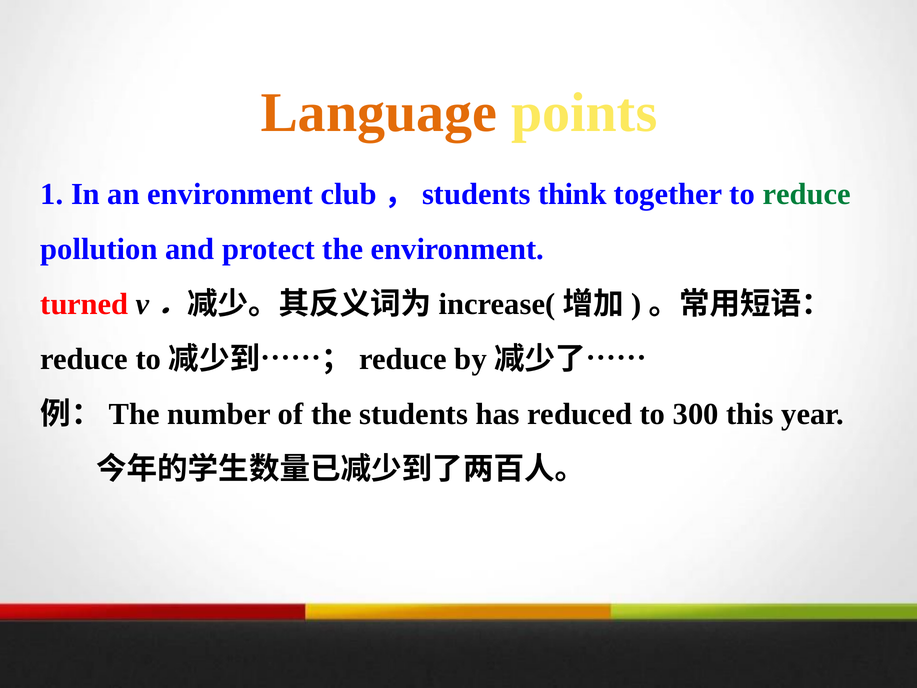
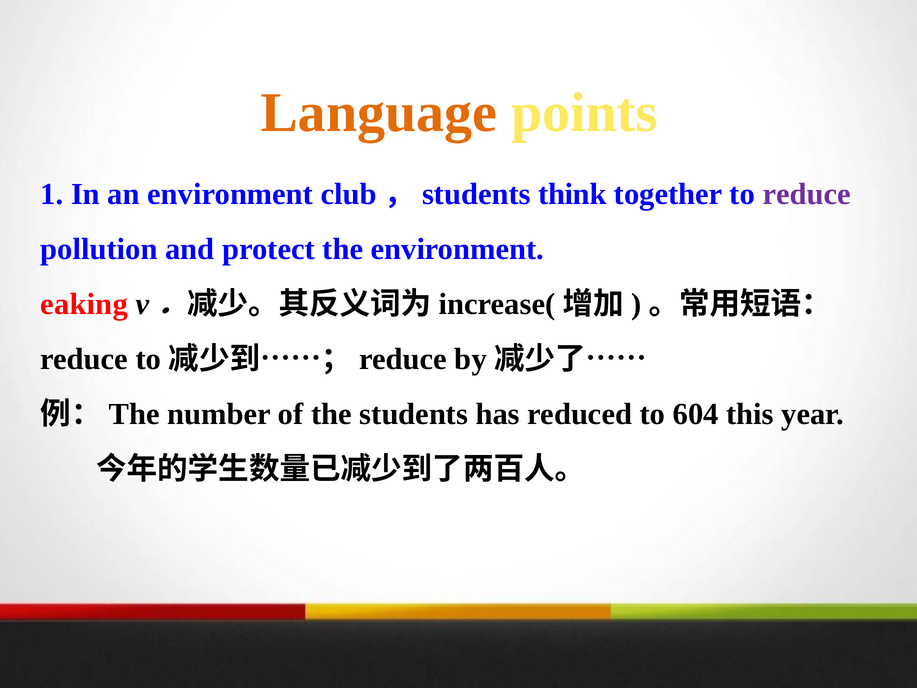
reduce at (807, 194) colour: green -> purple
turned: turned -> eaking
300: 300 -> 604
